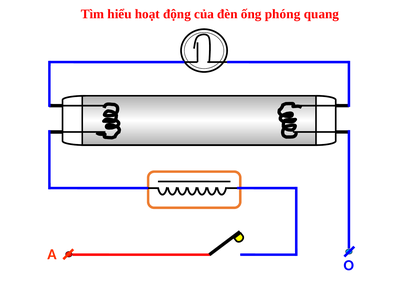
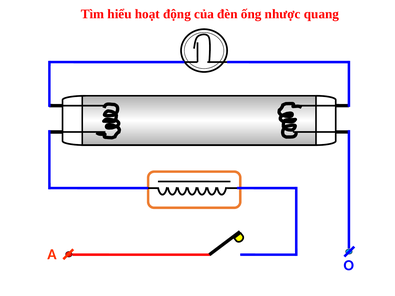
phóng: phóng -> nhược
